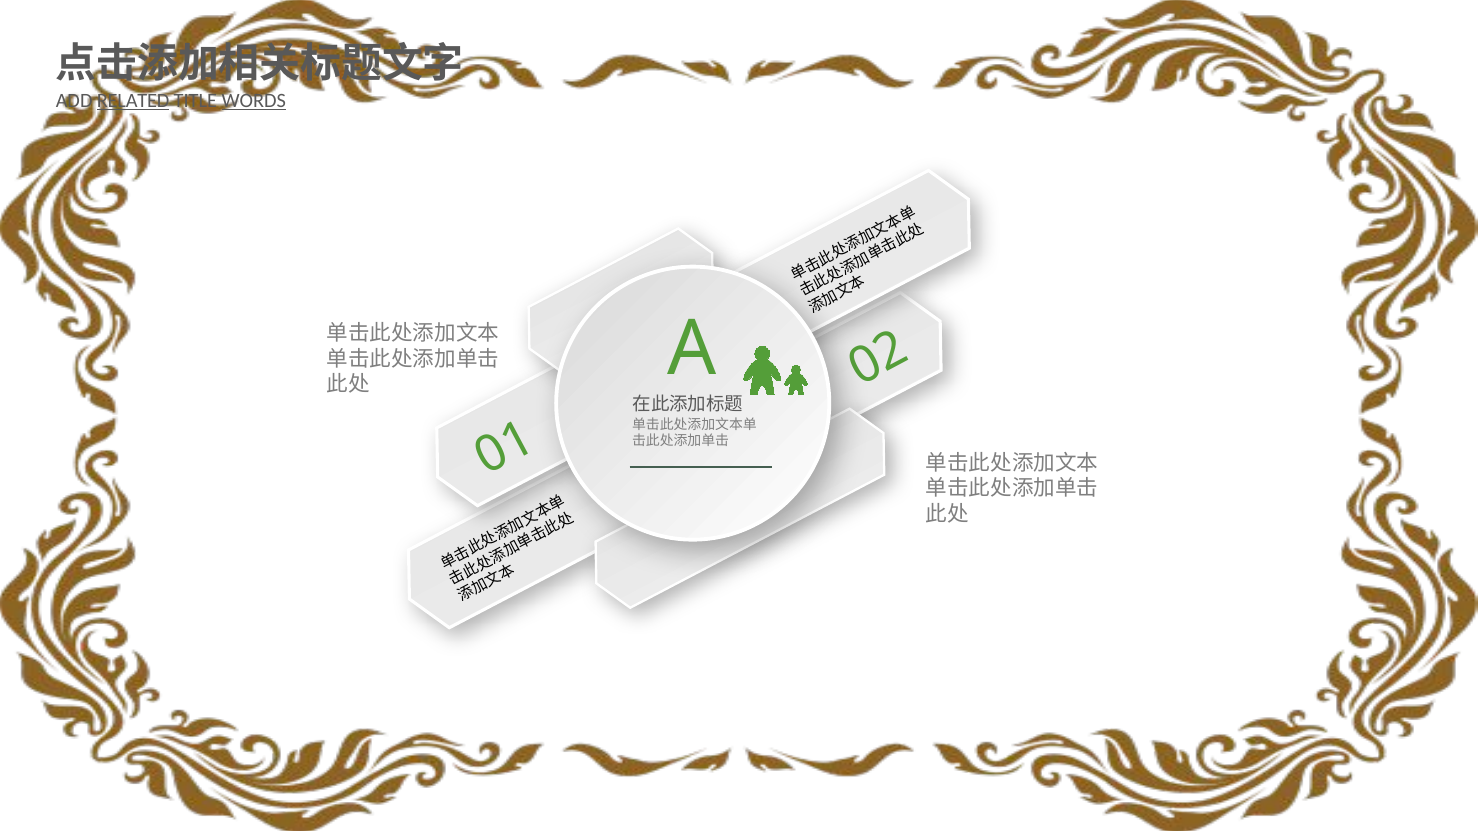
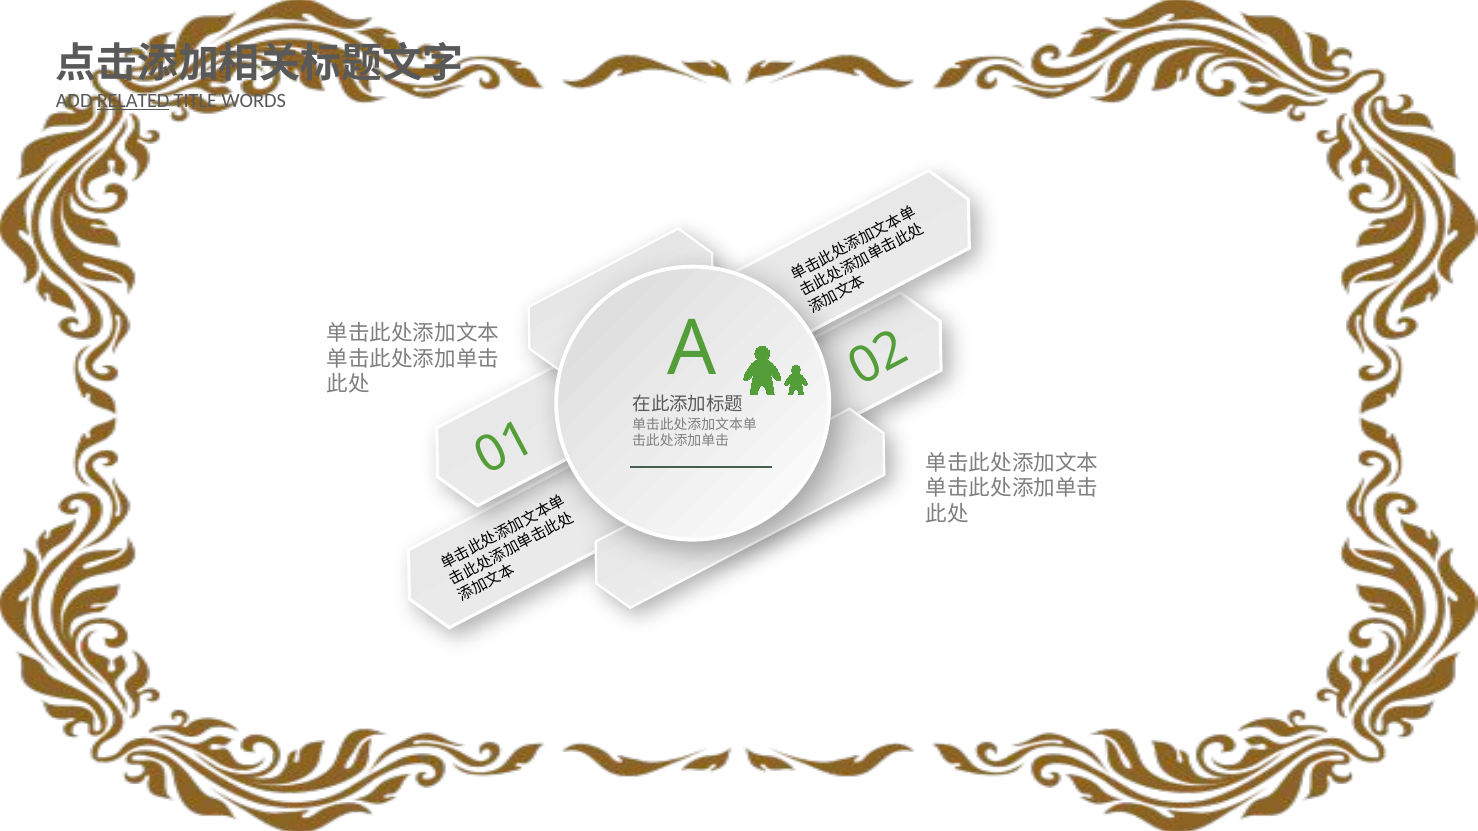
WORDS underline: present -> none
